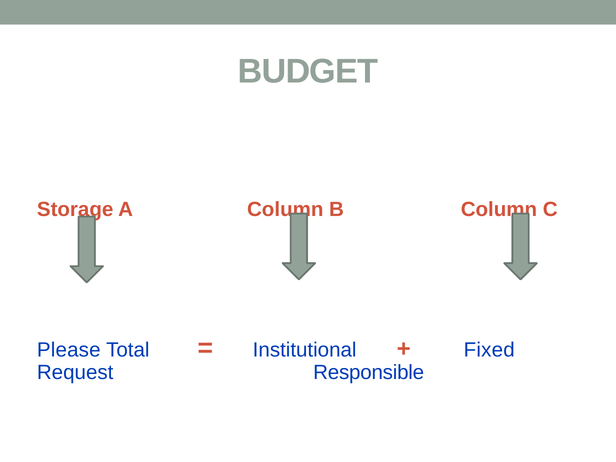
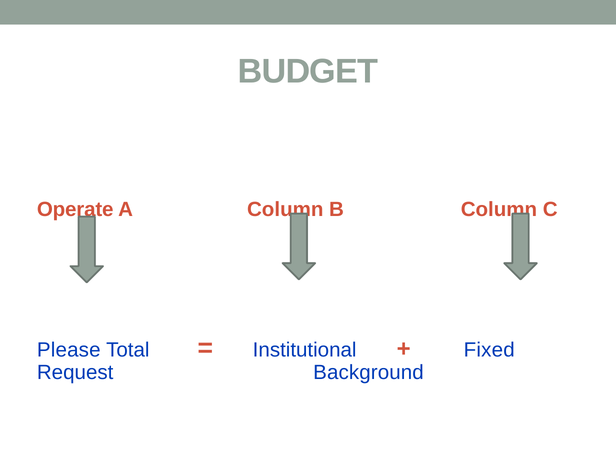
Storage: Storage -> Operate
Responsible: Responsible -> Background
